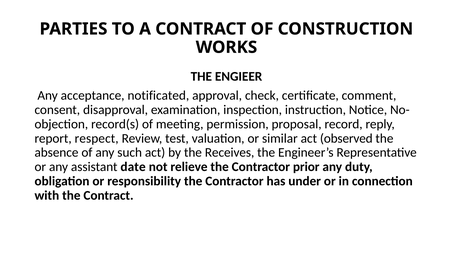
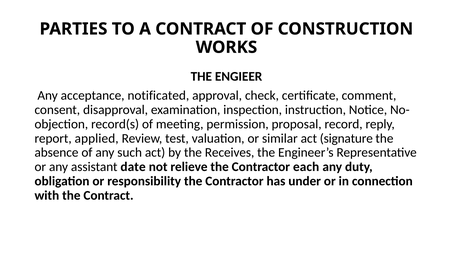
respect: respect -> applied
observed: observed -> signature
prior: prior -> each
